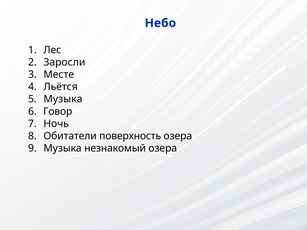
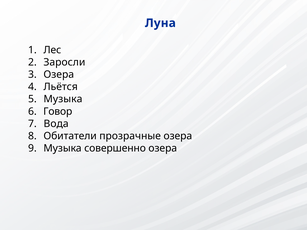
Небо: Небо -> Луна
Месте at (59, 75): Месте -> Озера
Ночь: Ночь -> Вода
поверхность: поверхность -> прозрачные
незнакомый: незнакомый -> совершенно
